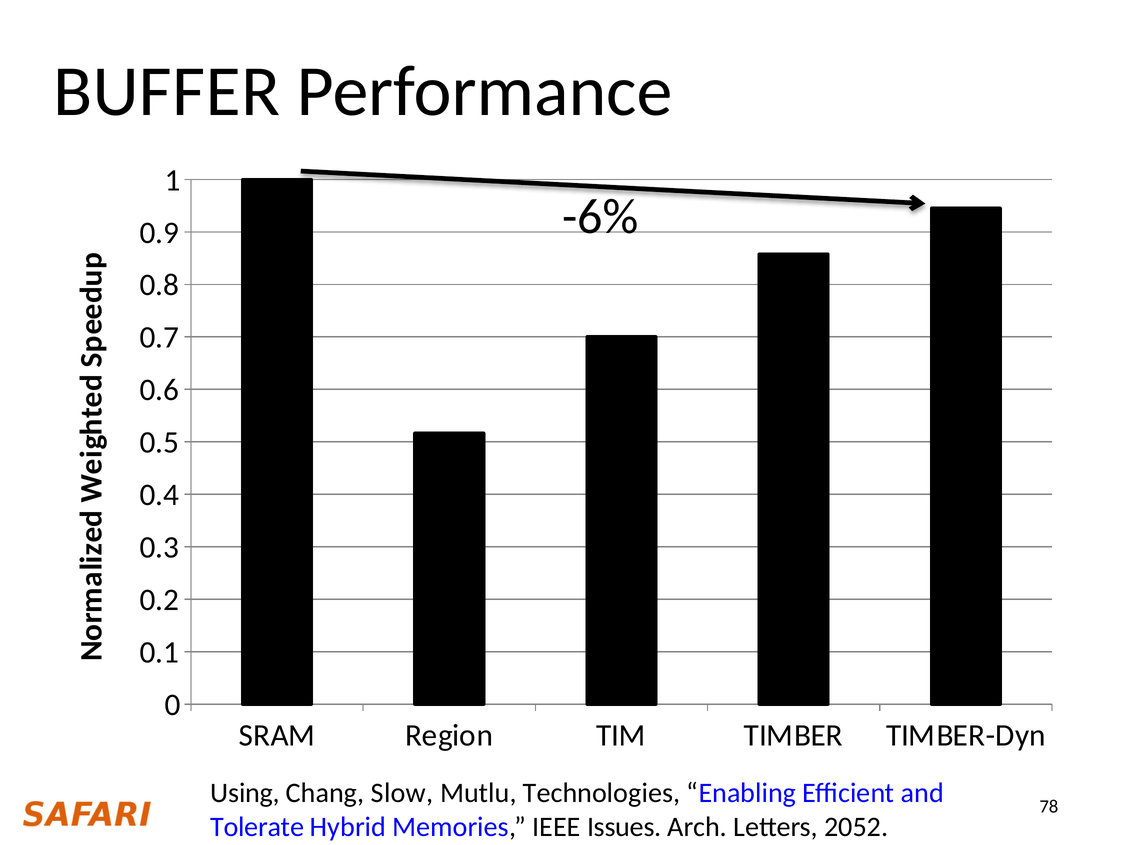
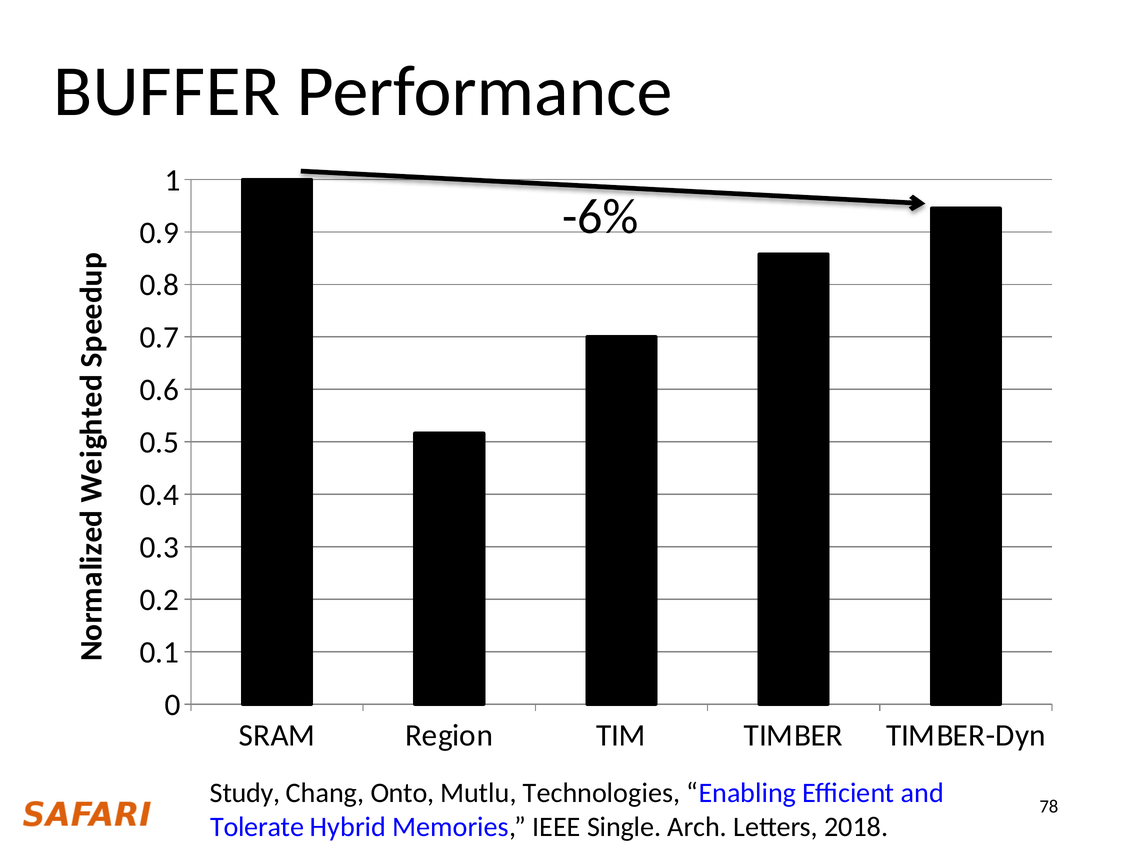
Using: Using -> Study
Slow: Slow -> Onto
Issues: Issues -> Single
2052: 2052 -> 2018
